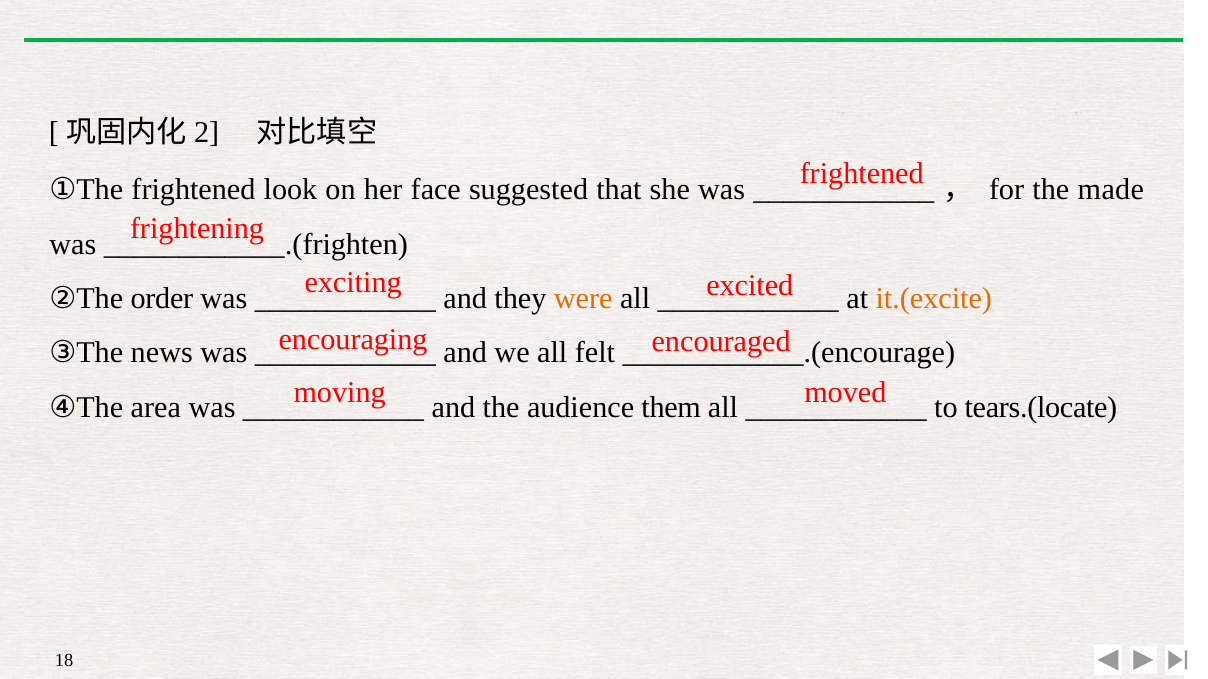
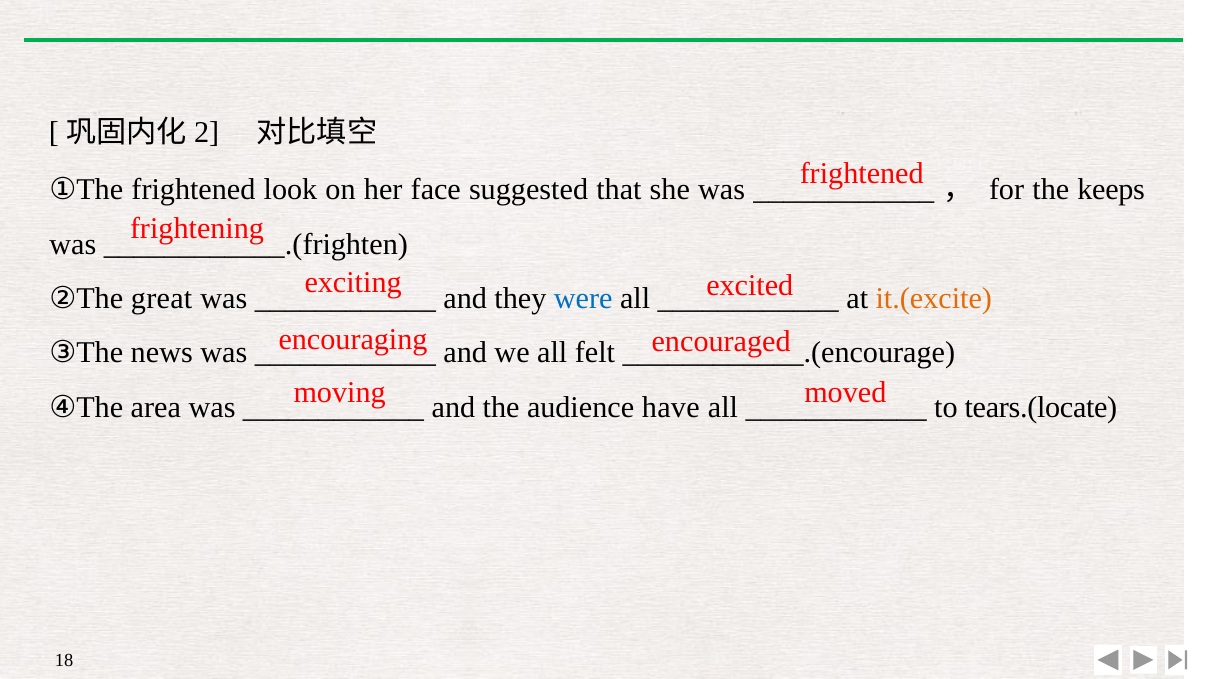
made: made -> keeps
order: order -> great
were colour: orange -> blue
them: them -> have
